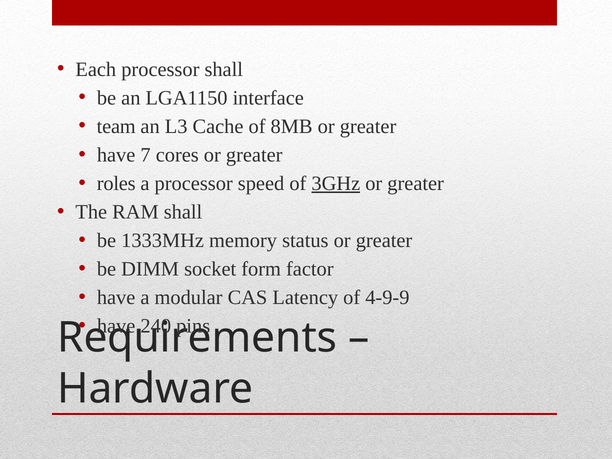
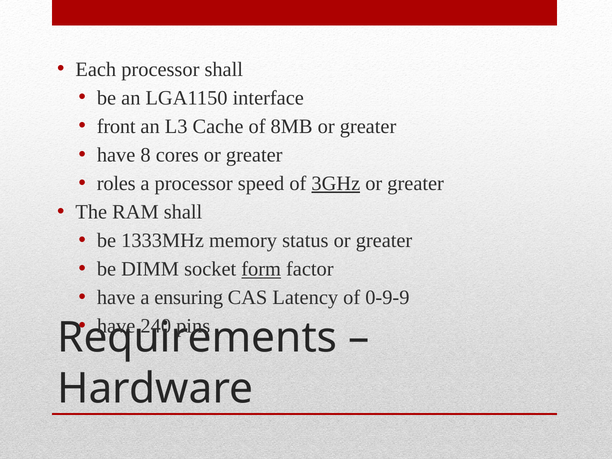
team: team -> front
7: 7 -> 8
form underline: none -> present
modular: modular -> ensuring
4-9-9: 4-9-9 -> 0-9-9
